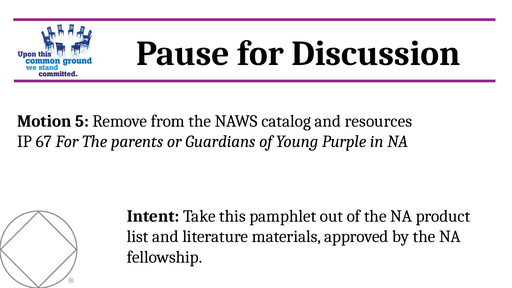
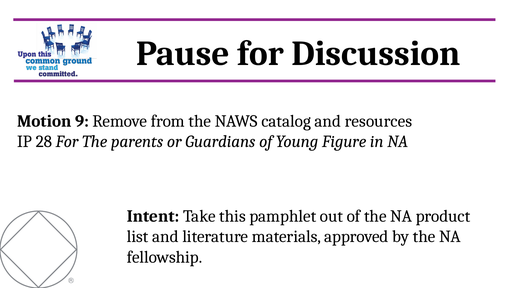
5: 5 -> 9
67: 67 -> 28
Purple: Purple -> Figure
